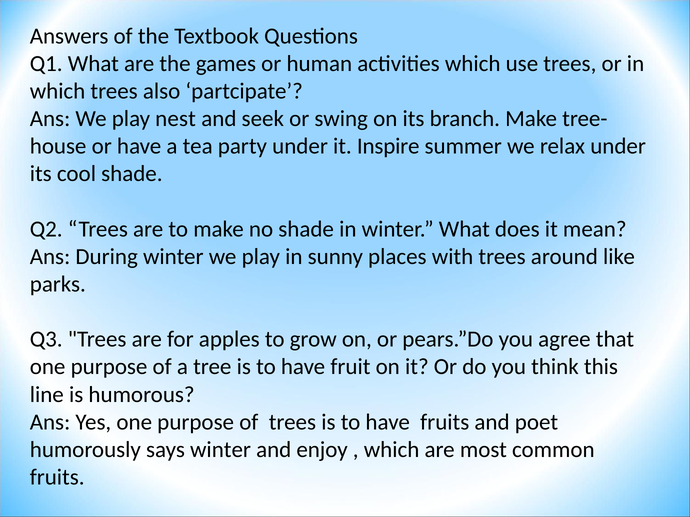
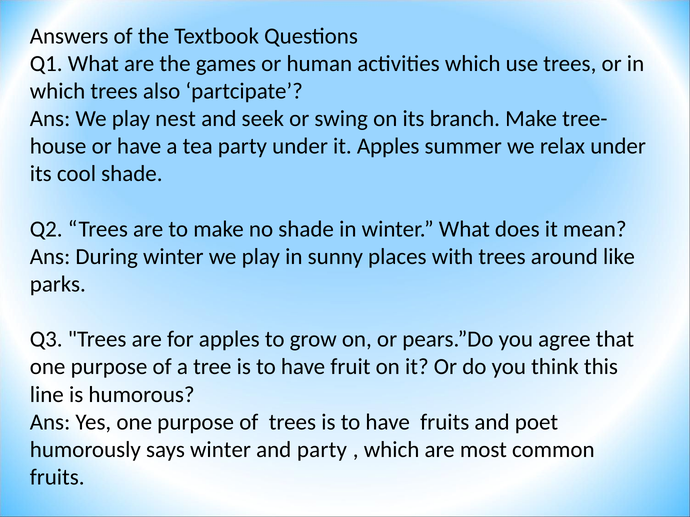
it Inspire: Inspire -> Apples
and enjoy: enjoy -> party
